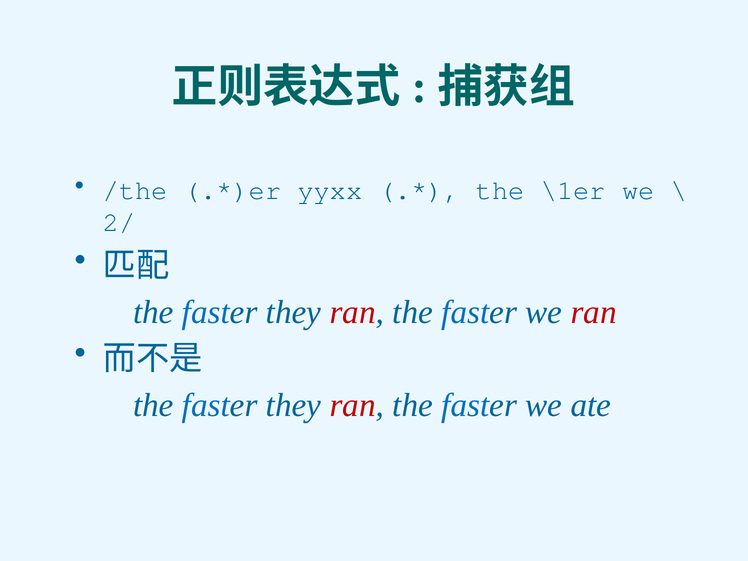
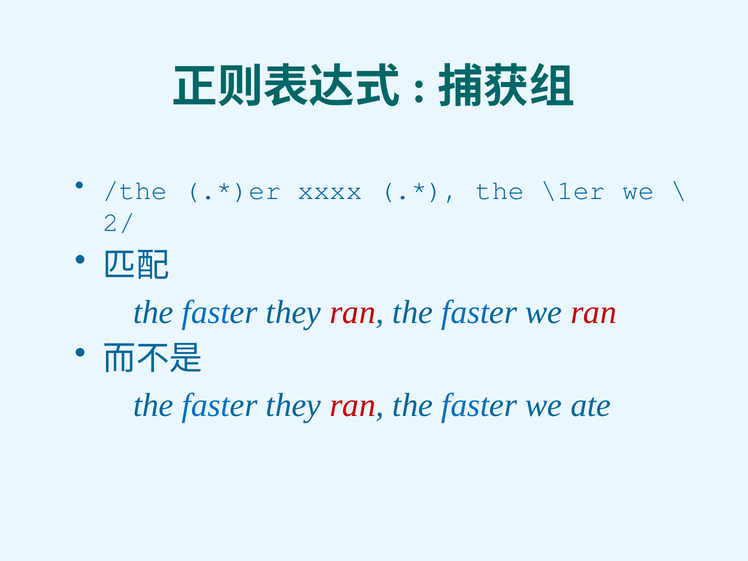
yyxx: yyxx -> xxxx
